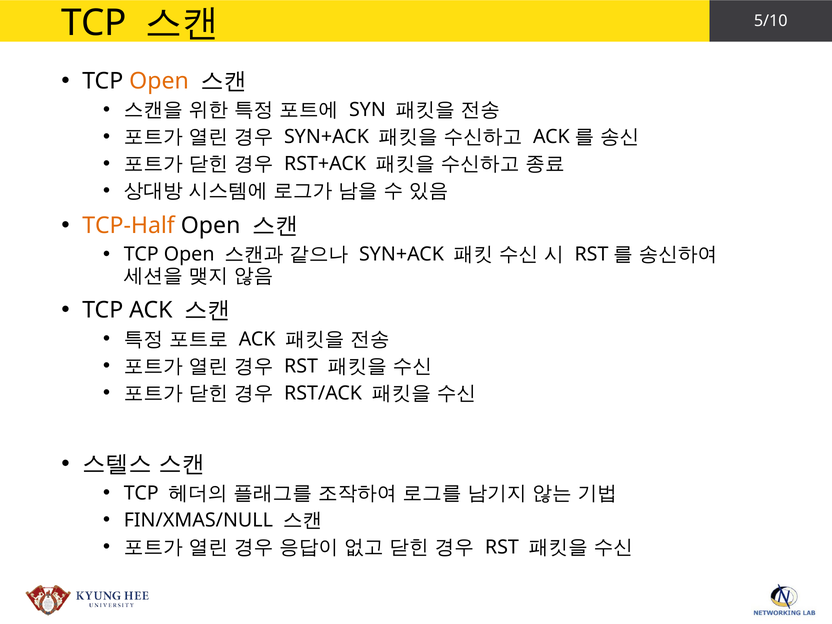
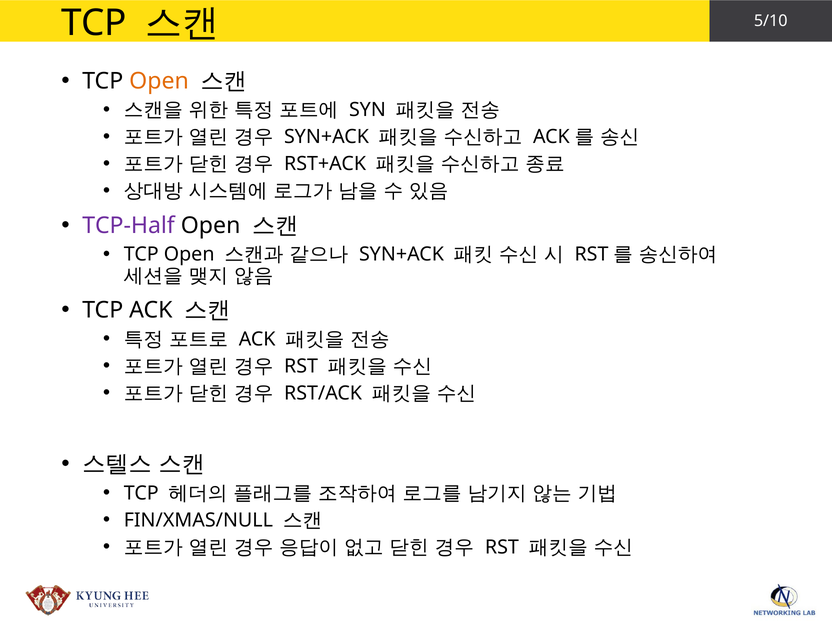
TCP-Half colour: orange -> purple
